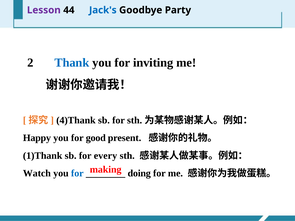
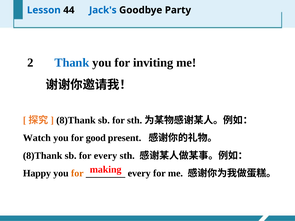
Lesson colour: purple -> blue
4)Thank at (76, 120): 4)Thank -> 8)Thank
Happy: Happy -> Watch
1)Thank at (43, 156): 1)Thank -> 8)Thank
Watch: Watch -> Happy
for at (77, 173) colour: blue -> orange
doing at (139, 173): doing -> every
